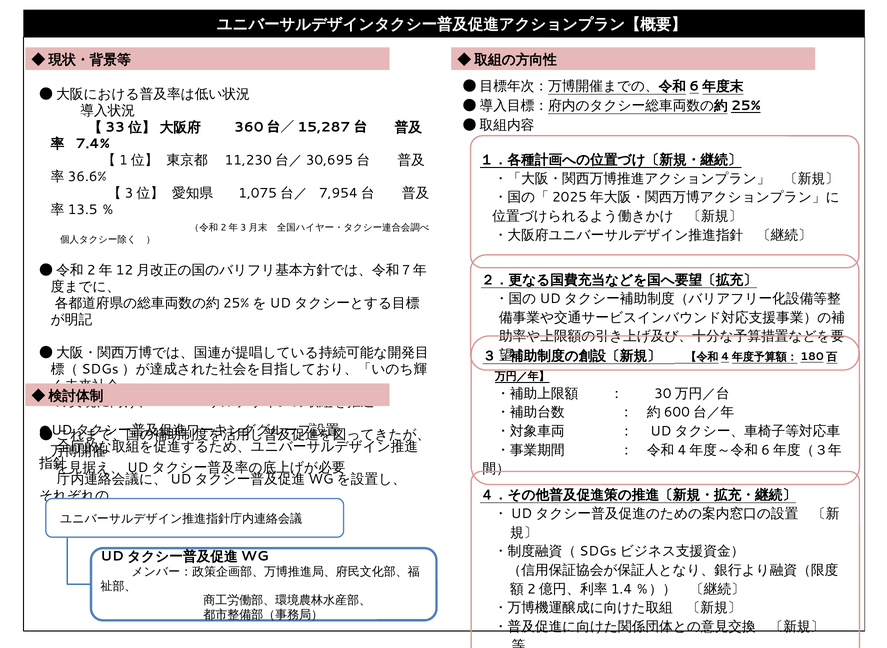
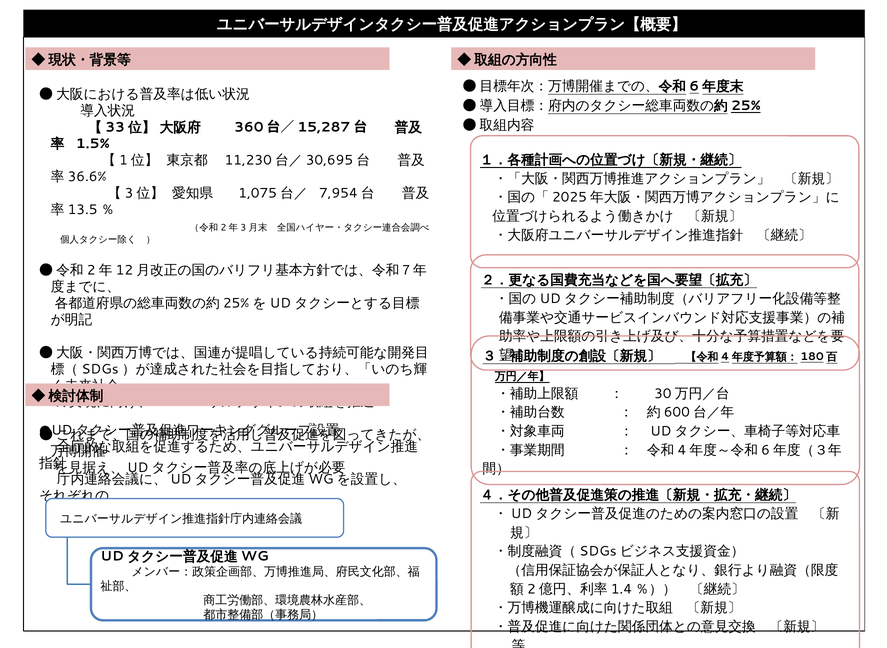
7.4%: 7.4% -> 1.5%
